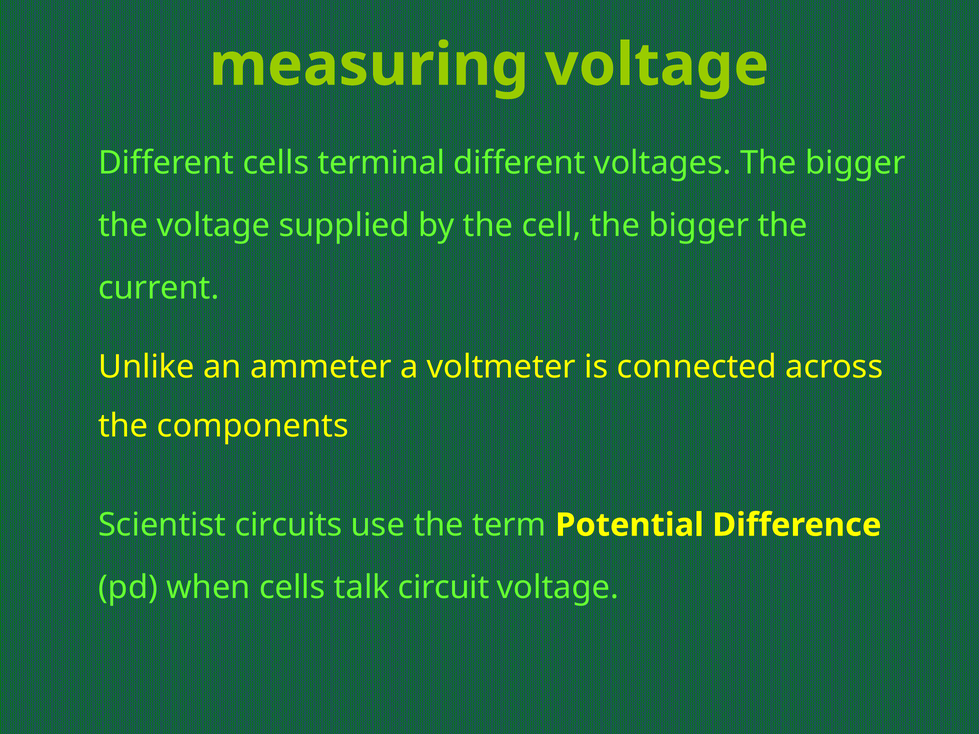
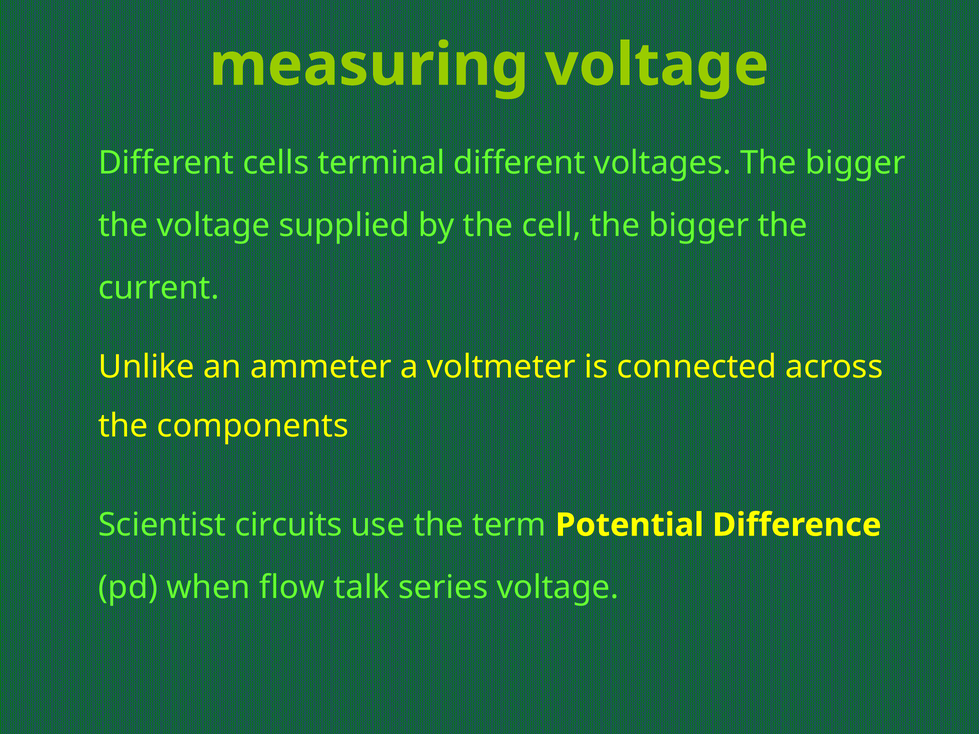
when cells: cells -> flow
circuit: circuit -> series
